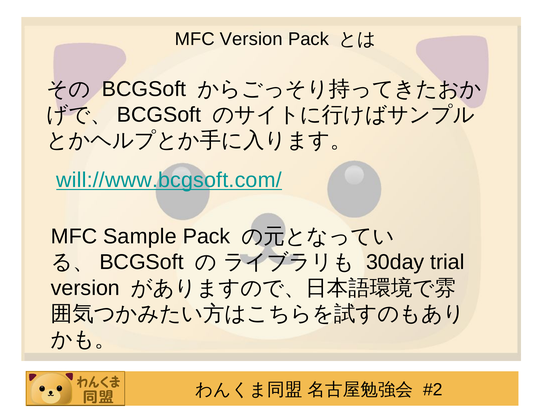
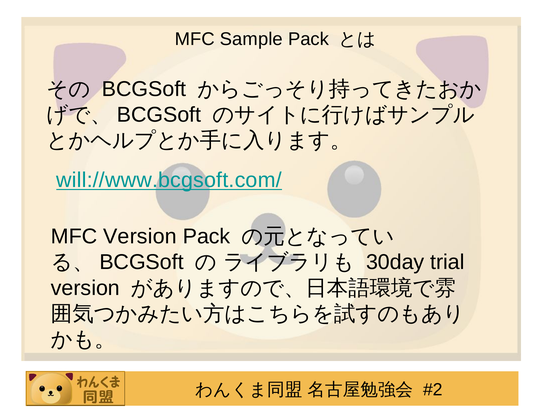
MFC Version: Version -> Sample
MFC Sample: Sample -> Version
